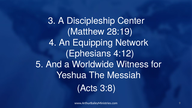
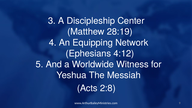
3:8: 3:8 -> 2:8
